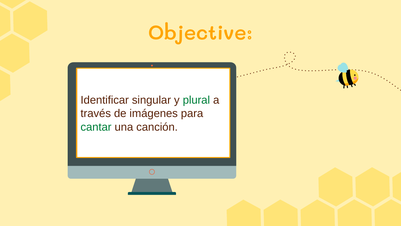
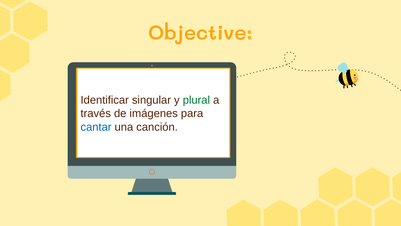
cantar colour: green -> blue
